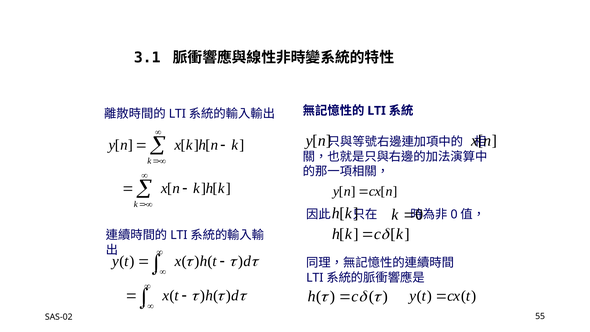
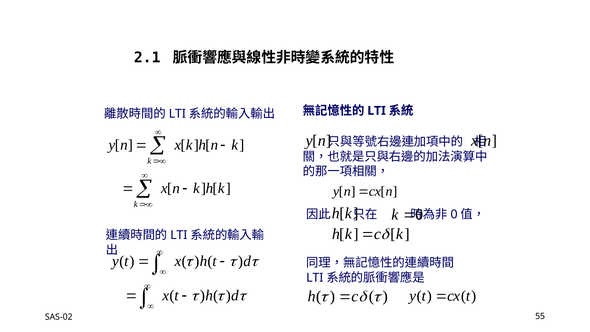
3.1: 3.1 -> 2.1
